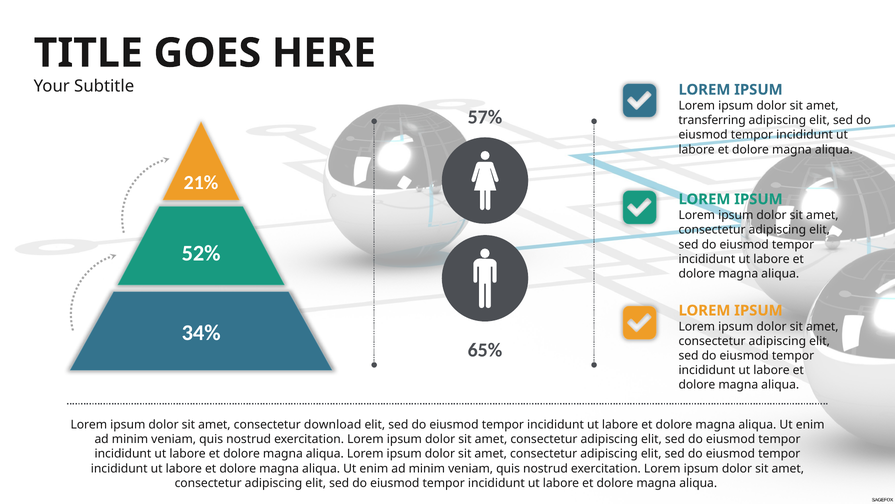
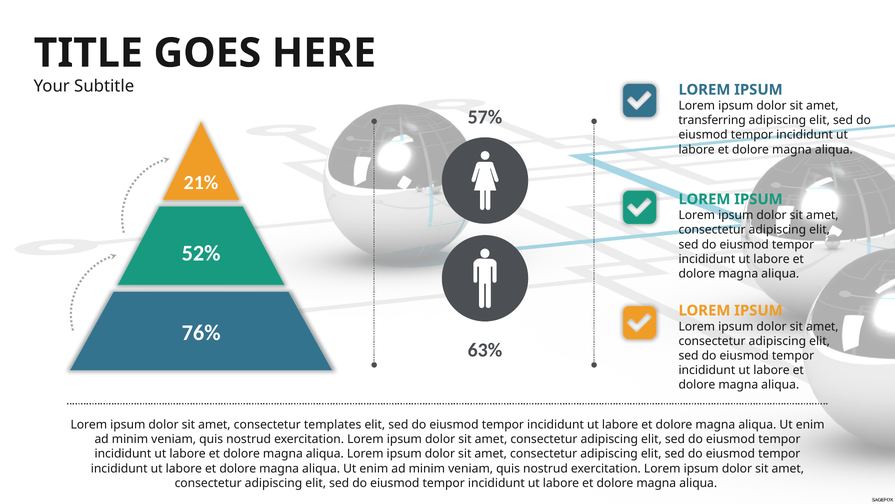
34%: 34% -> 76%
65%: 65% -> 63%
download: download -> templates
